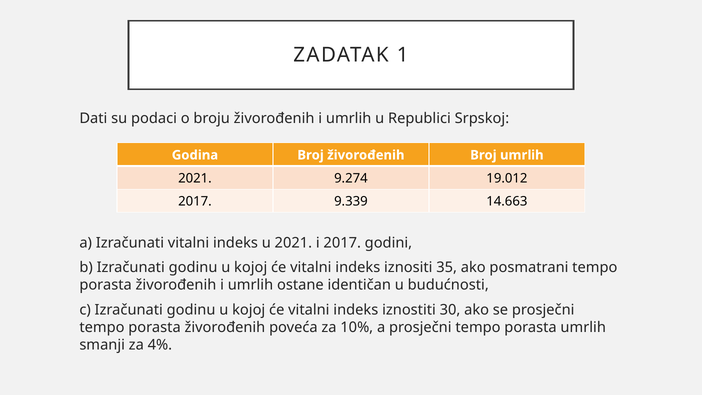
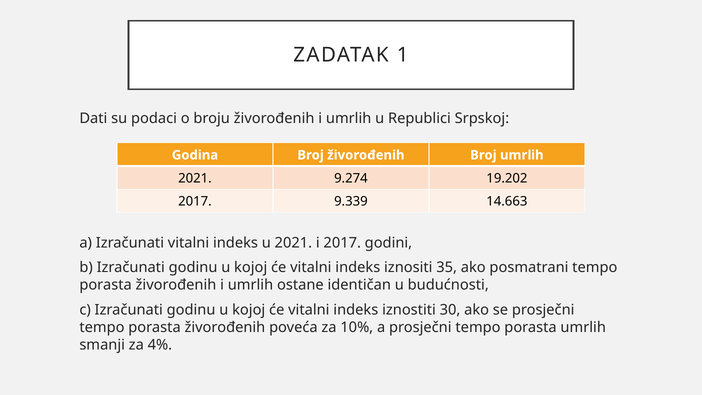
19.012: 19.012 -> 19.202
